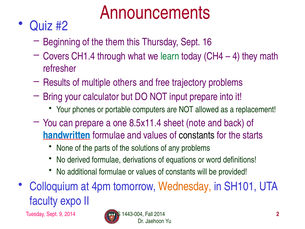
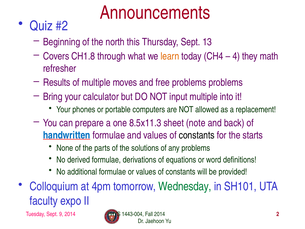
them: them -> north
16: 16 -> 13
CH1.4: CH1.4 -> CH1.8
learn colour: green -> orange
others: others -> moves
free trajectory: trajectory -> problems
input prepare: prepare -> multiple
8.5x11.4: 8.5x11.4 -> 8.5x11.3
Wednesday colour: orange -> green
